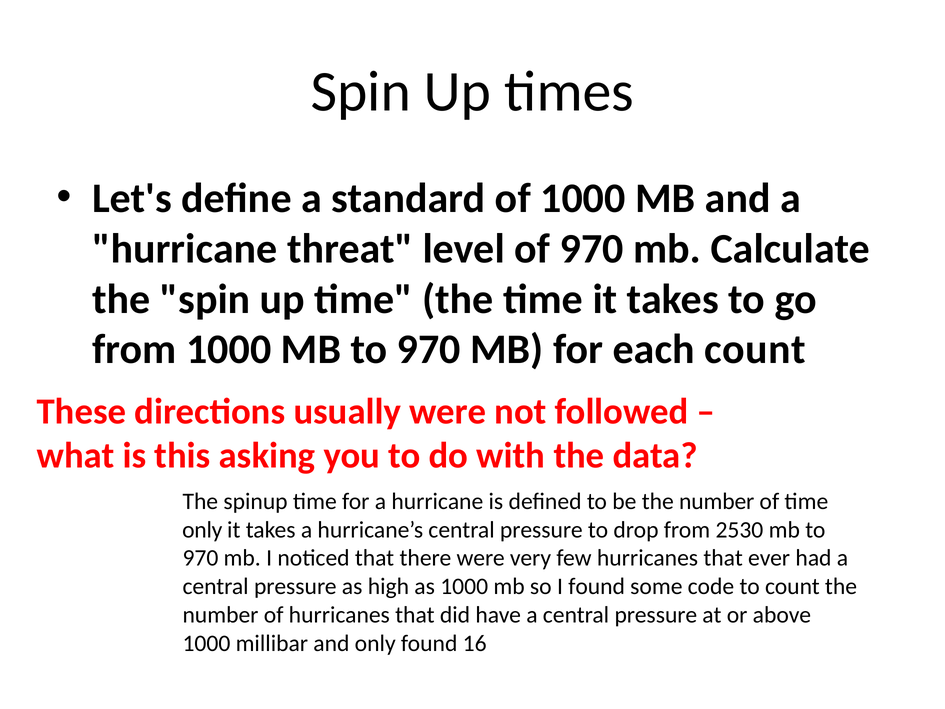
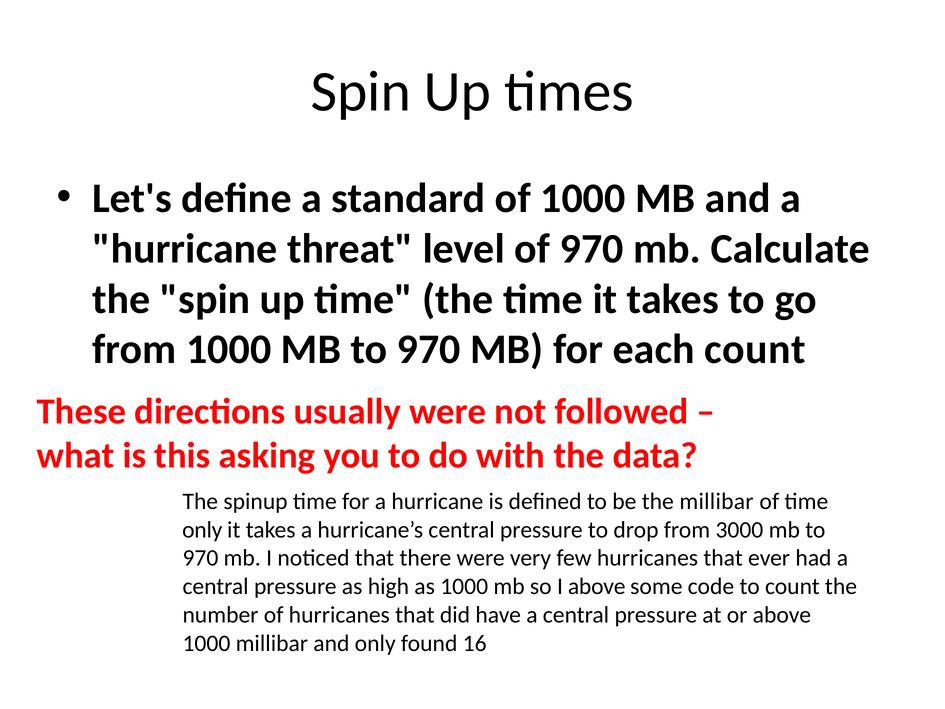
be the number: number -> millibar
2530: 2530 -> 3000
I found: found -> above
